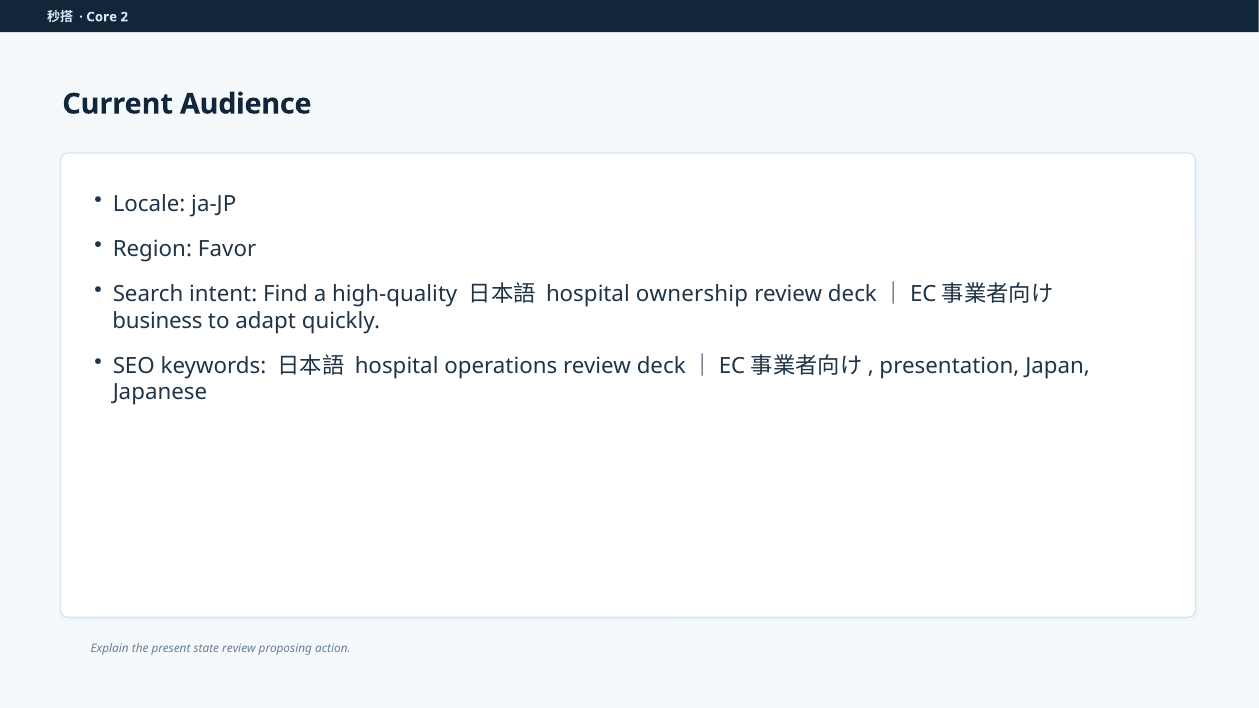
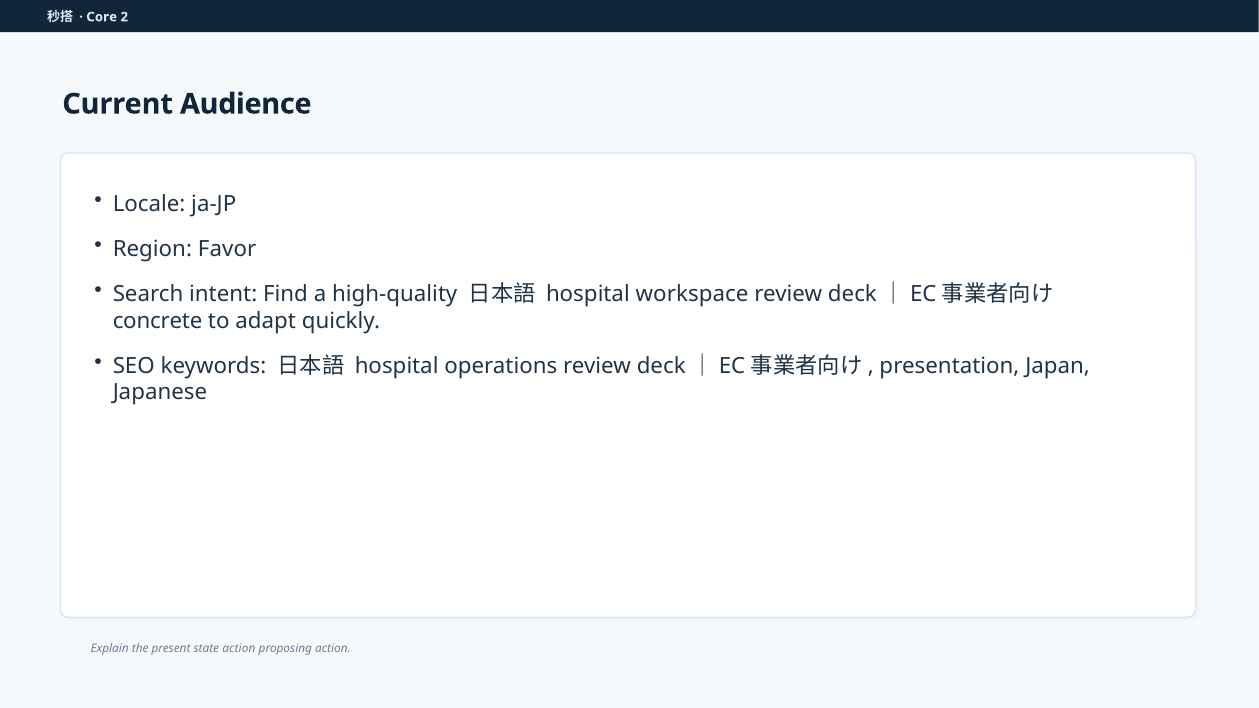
ownership: ownership -> workspace
business: business -> concrete
state review: review -> action
